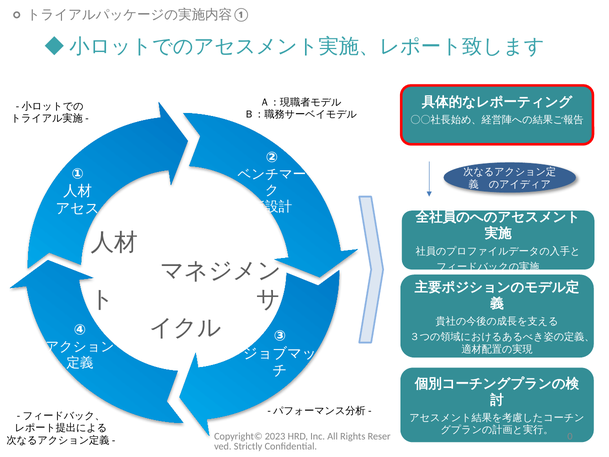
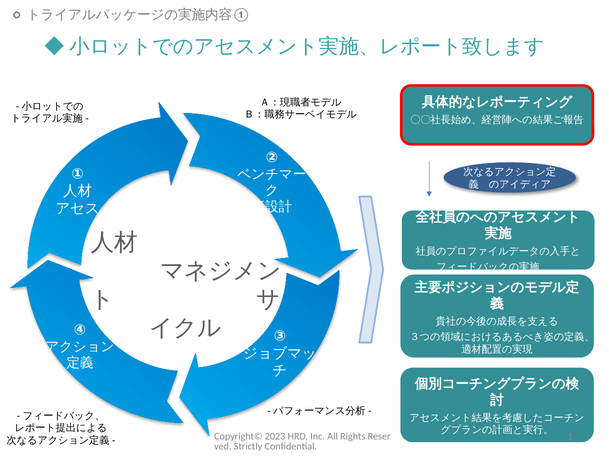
0: 0 -> 1
